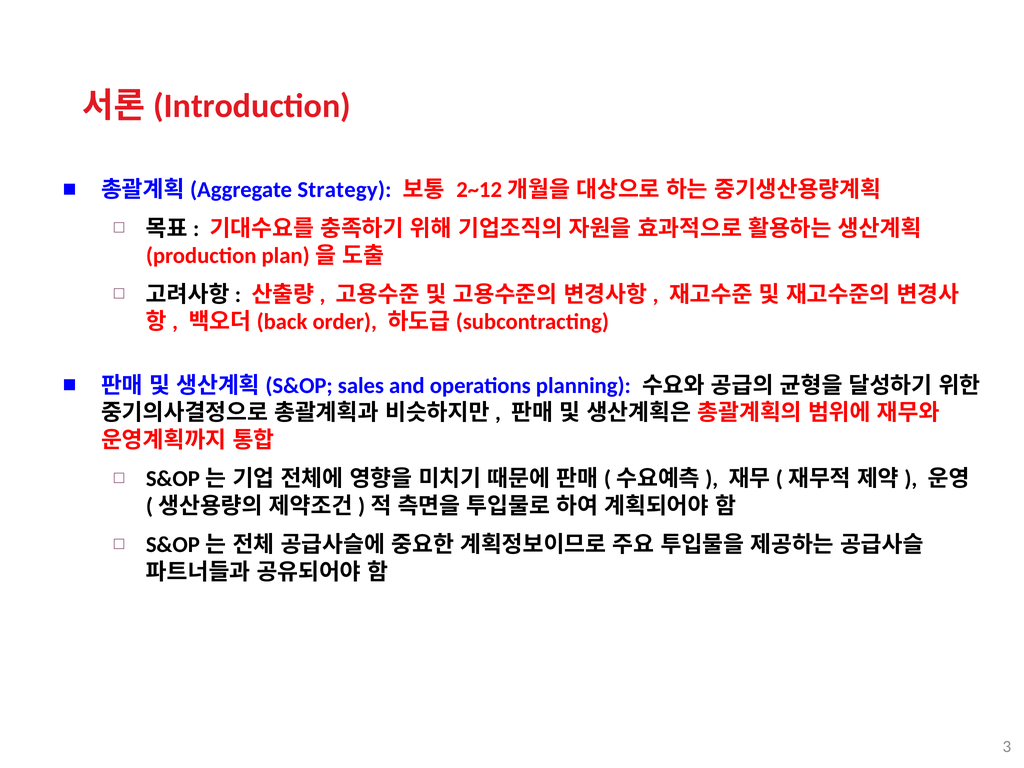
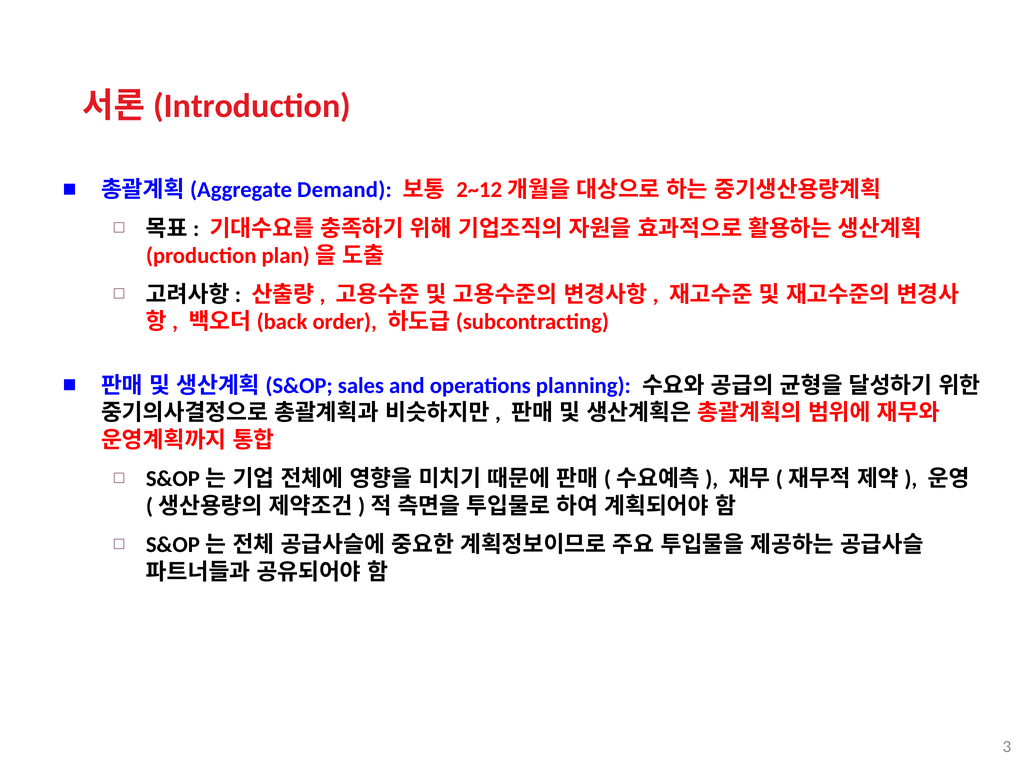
Strategy: Strategy -> Demand
